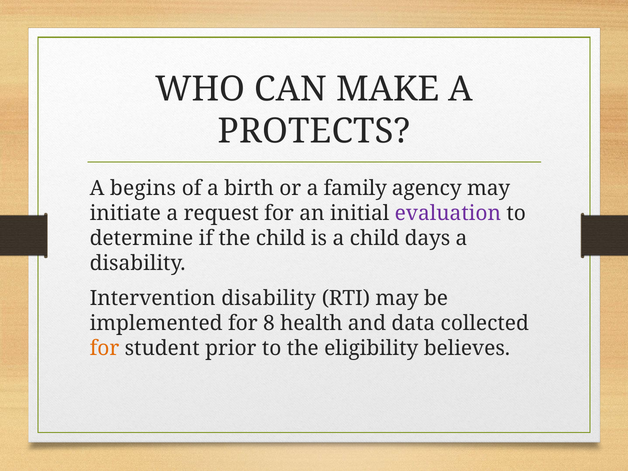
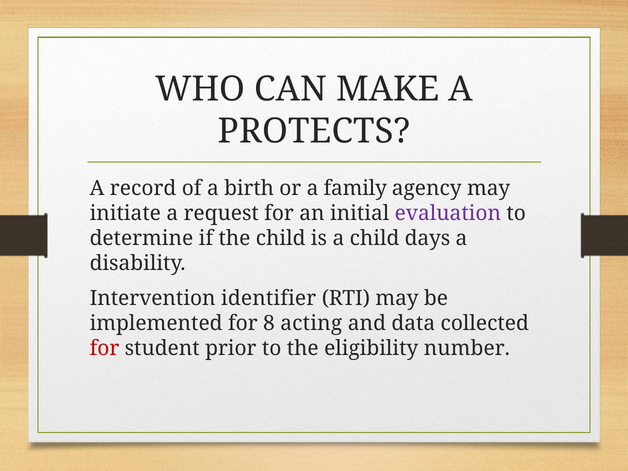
begins: begins -> record
Intervention disability: disability -> identifier
health: health -> acting
for at (104, 348) colour: orange -> red
believes: believes -> number
